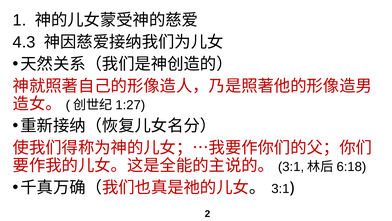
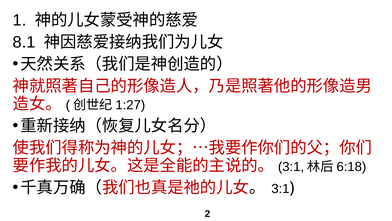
4.3: 4.3 -> 8.1
